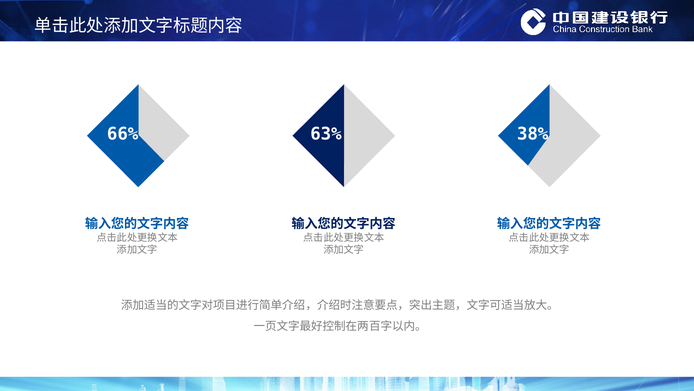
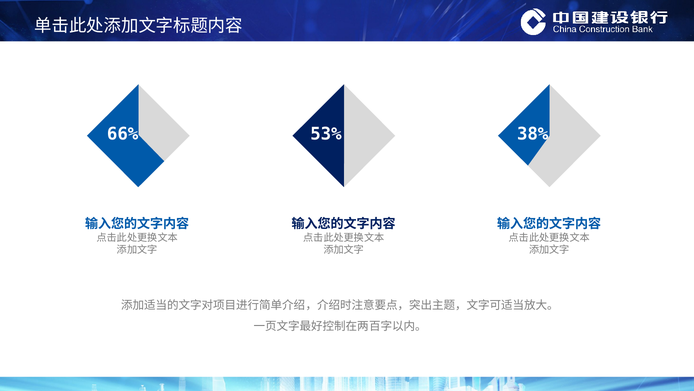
63%: 63% -> 53%
